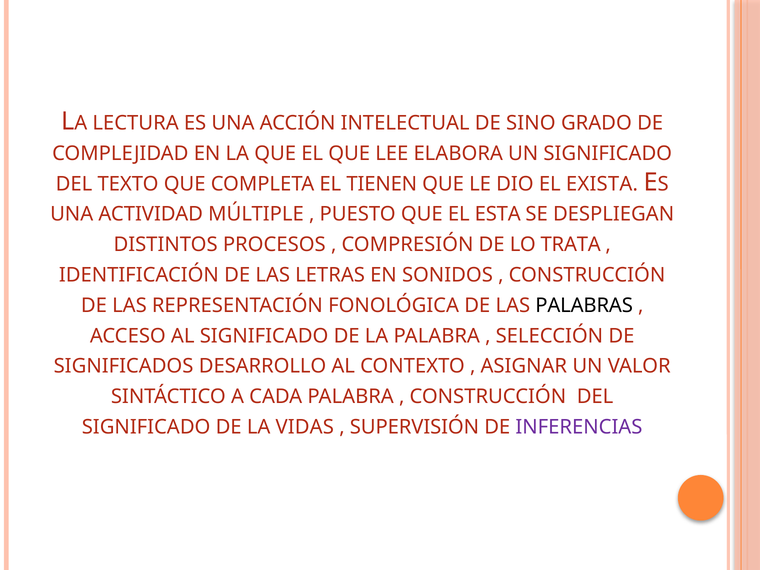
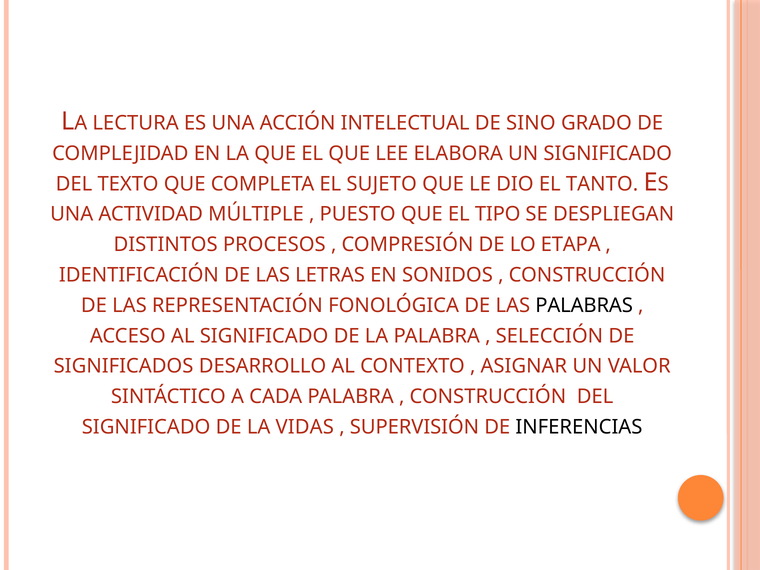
TIENEN: TIENEN -> SUJETO
EXISTA: EXISTA -> TANTO
ESTA: ESTA -> TIPO
TRATA: TRATA -> ETAPA
INFERENCIAS colour: purple -> black
